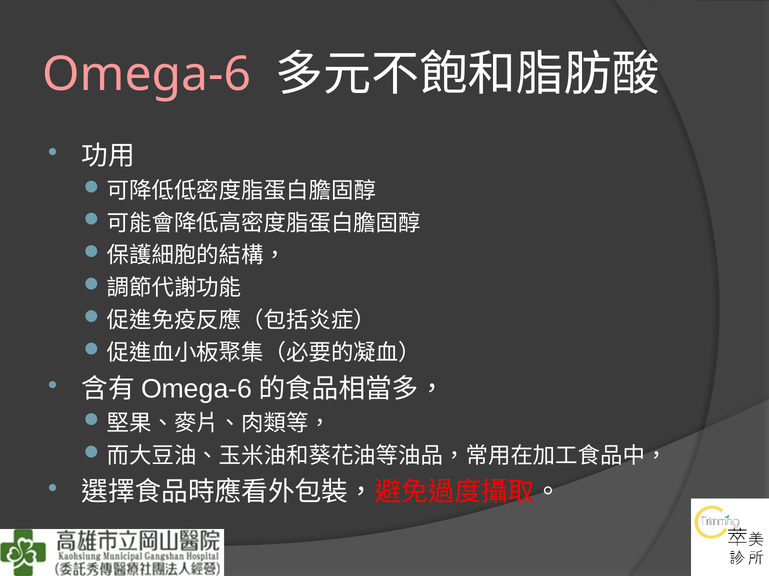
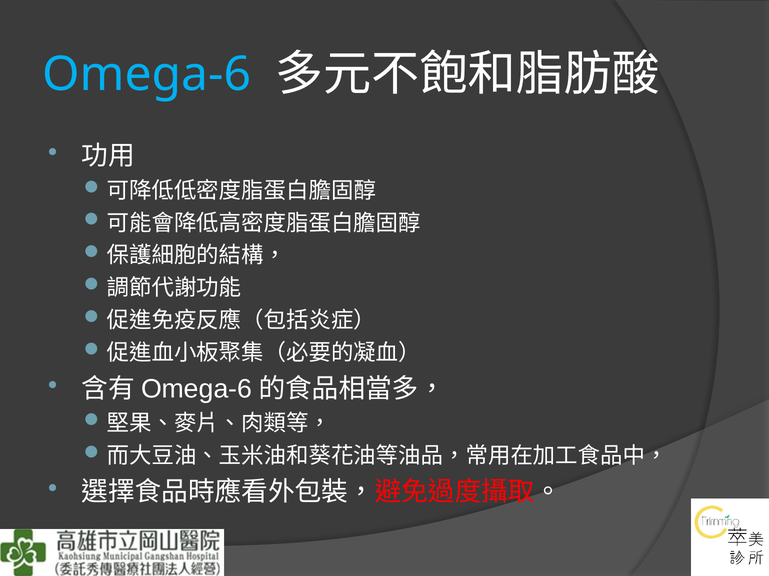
Omega-6 colour: pink -> light blue
